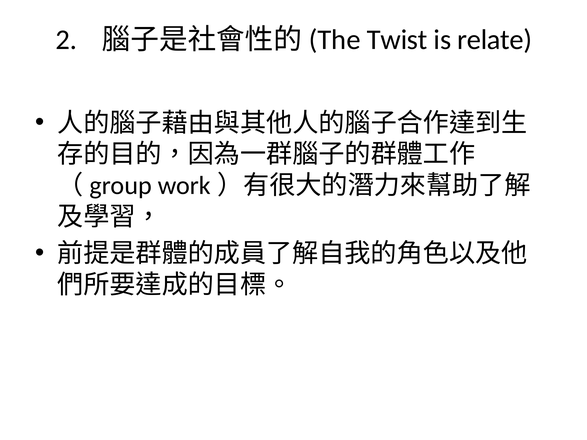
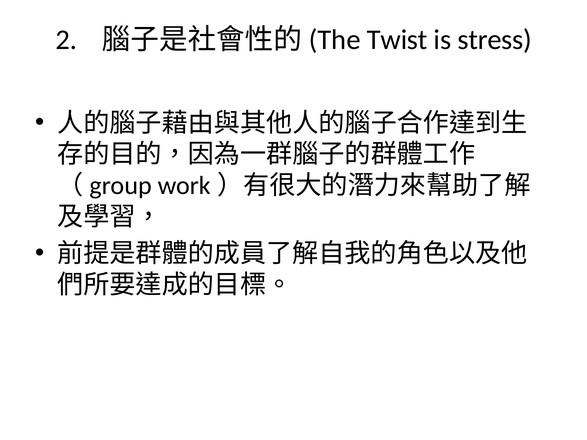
relate: relate -> stress
